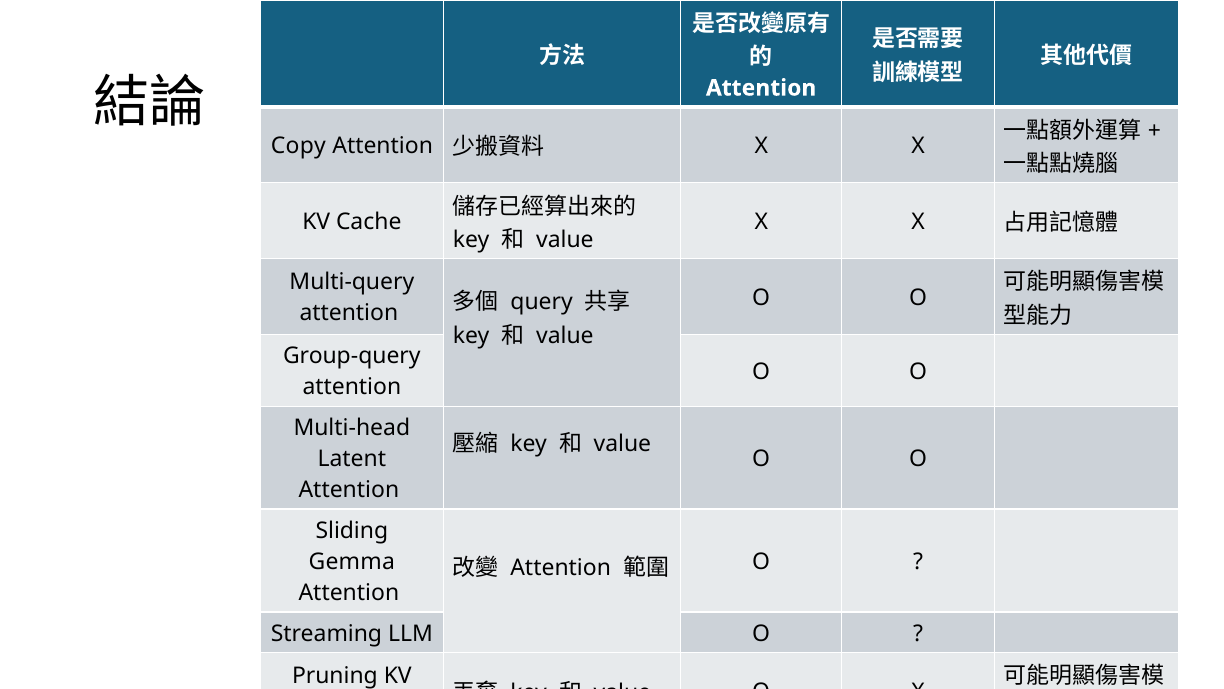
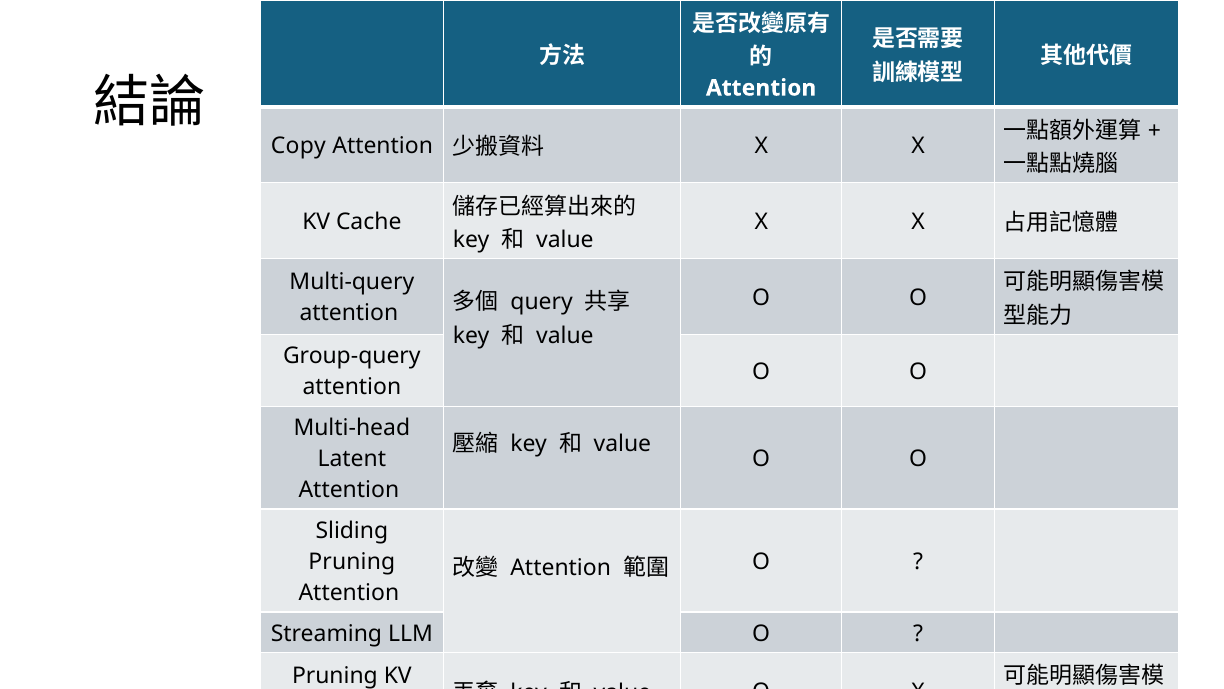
Gemma at (352, 561): Gemma -> Pruning
